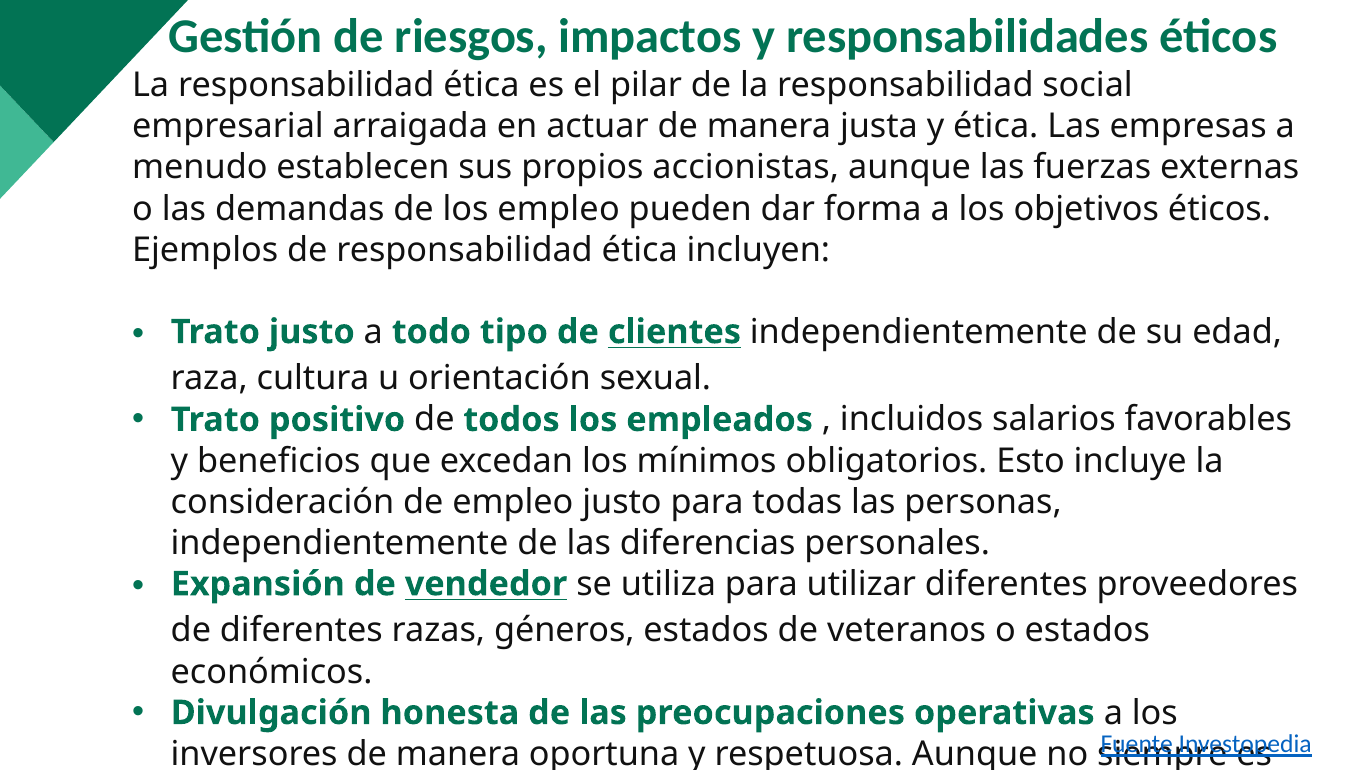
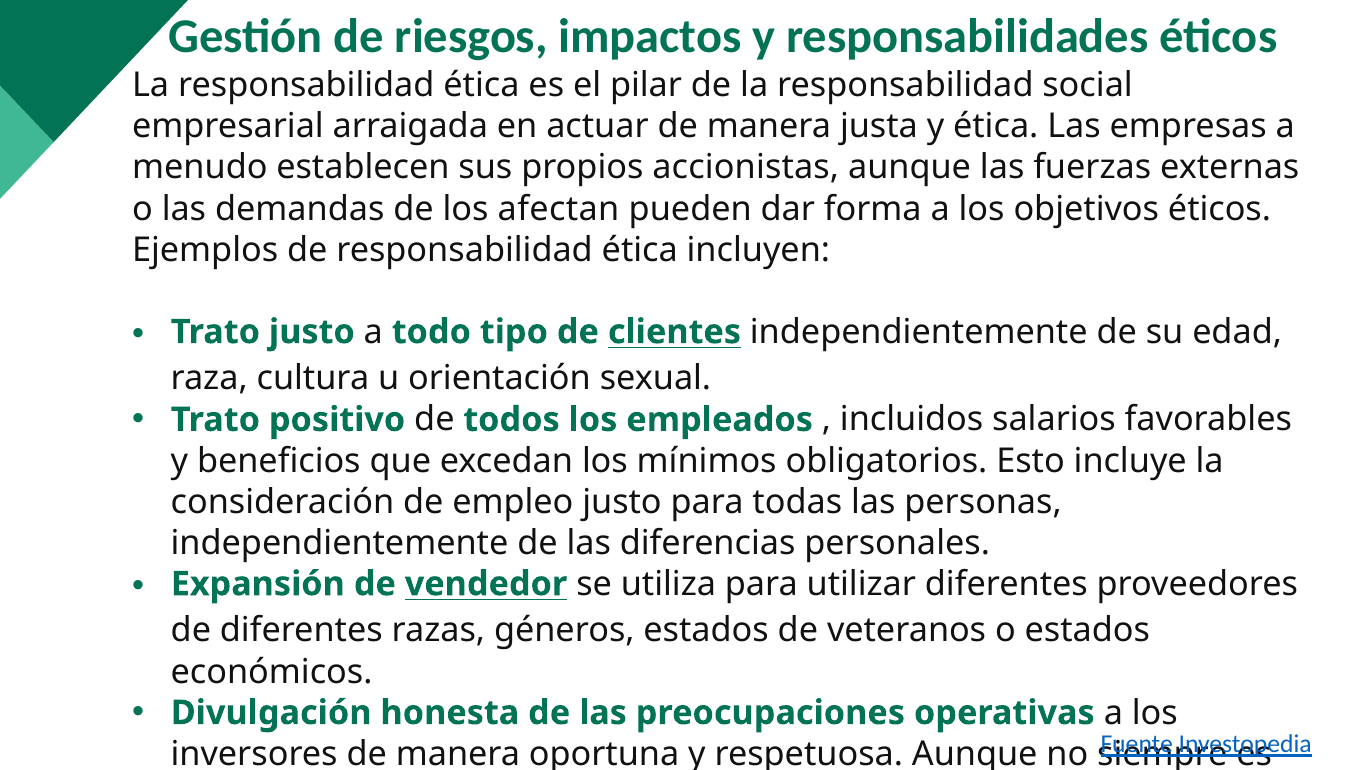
los empleo: empleo -> afectan
